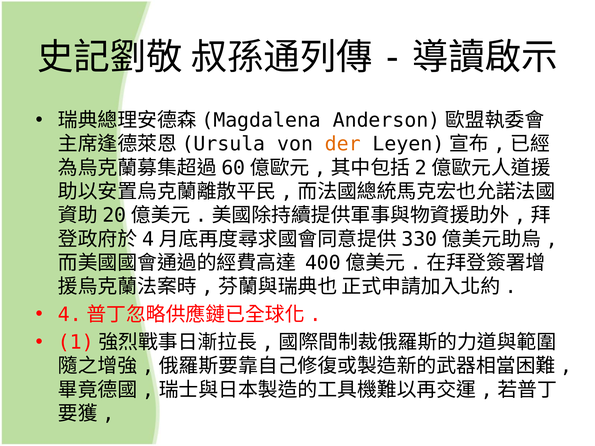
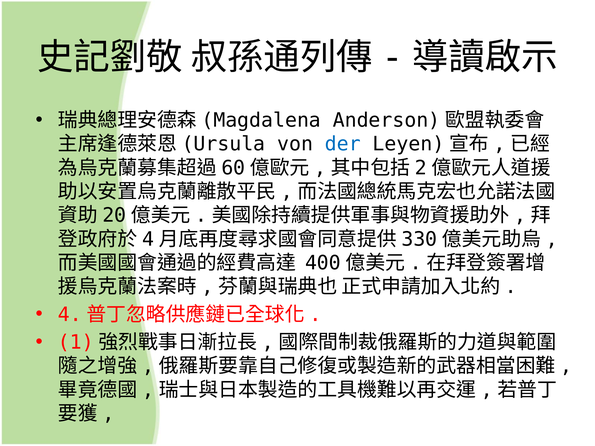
der colour: orange -> blue
